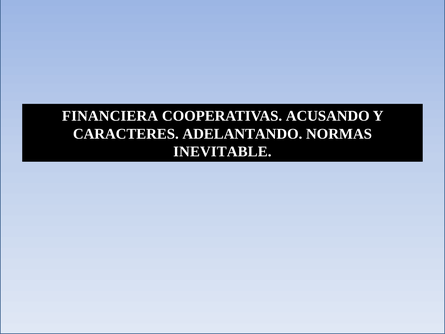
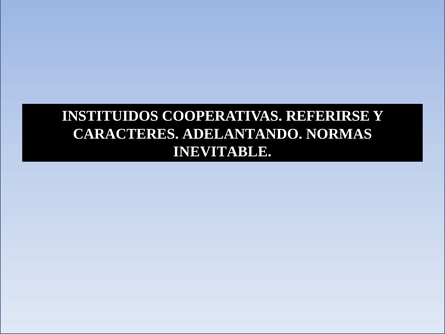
FINANCIERA: FINANCIERA -> INSTITUIDOS
ACUSANDO: ACUSANDO -> REFERIRSE
